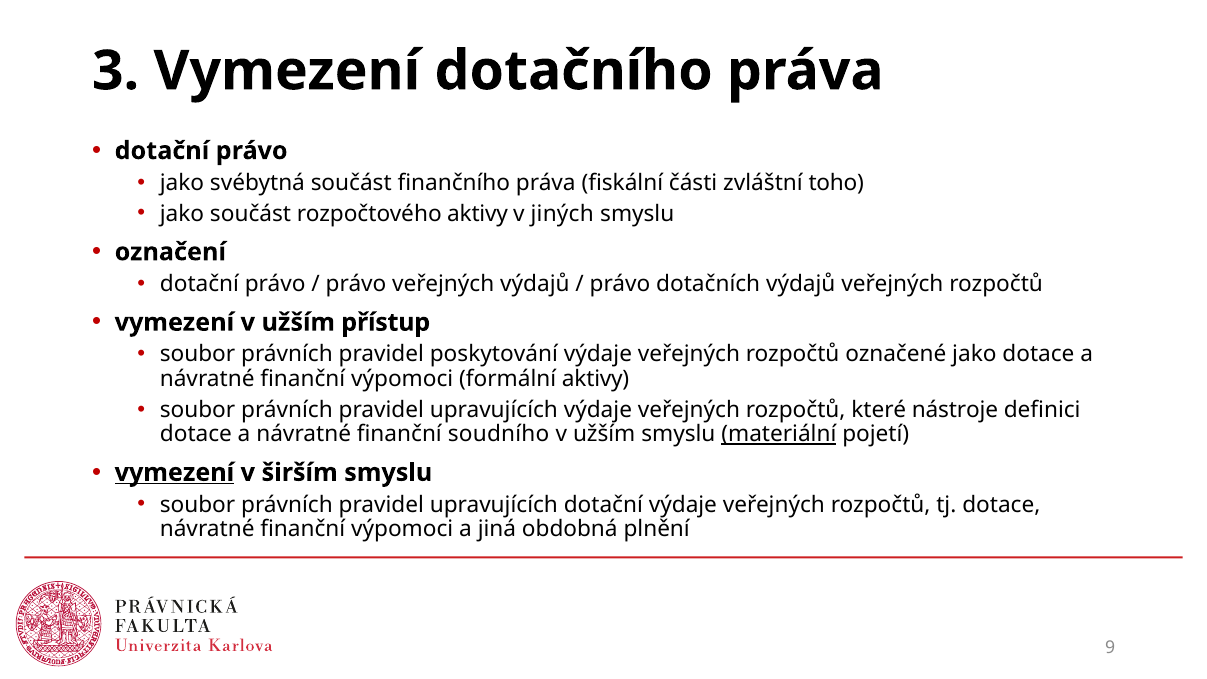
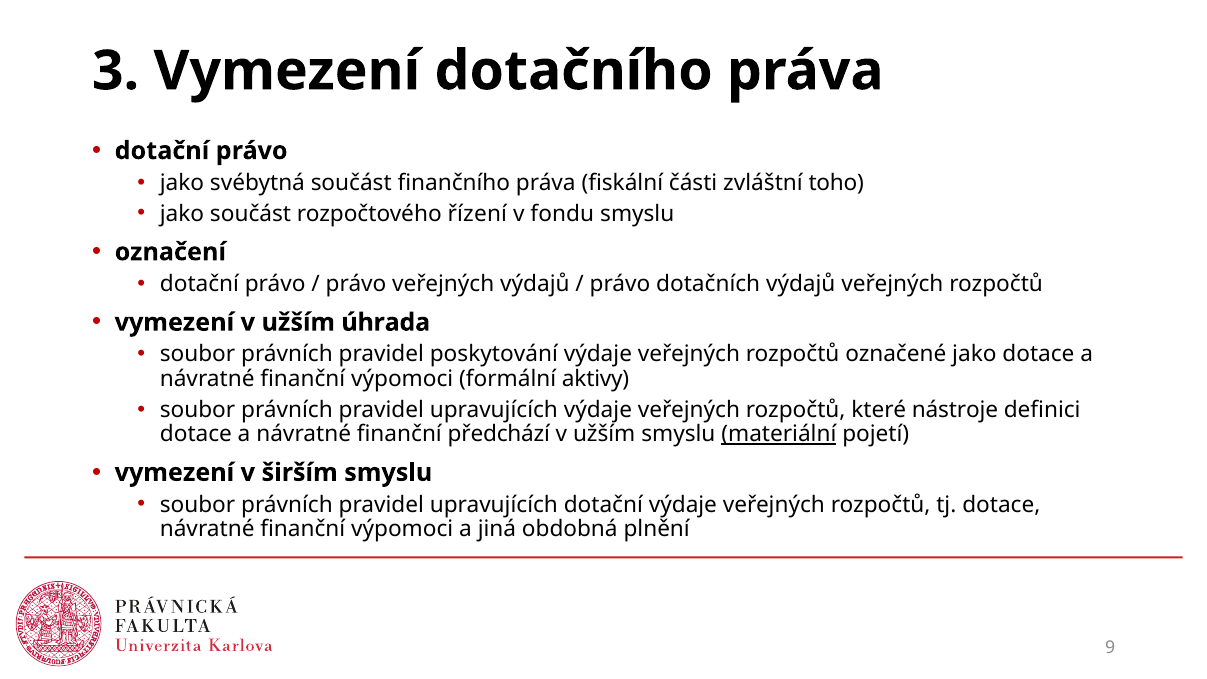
rozpočtového aktivy: aktivy -> řízení
jiných: jiných -> fondu
přístup: přístup -> úhrada
soudního: soudního -> předchází
vymezení at (174, 472) underline: present -> none
